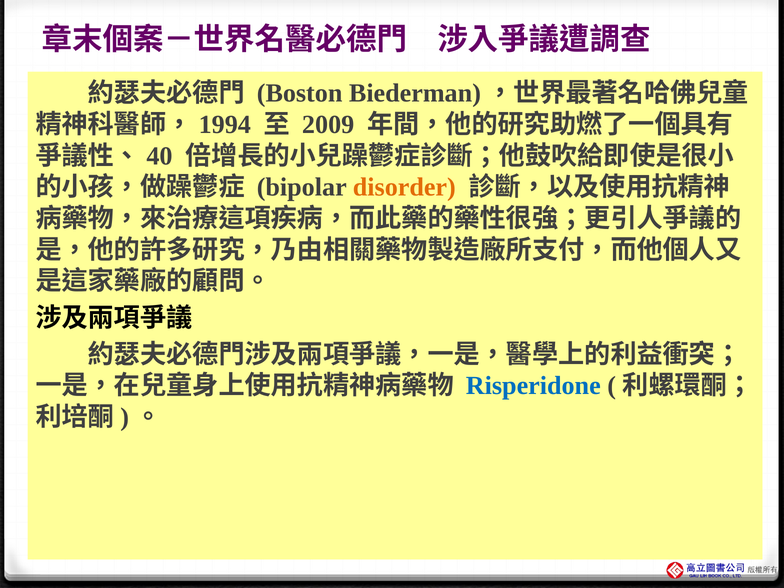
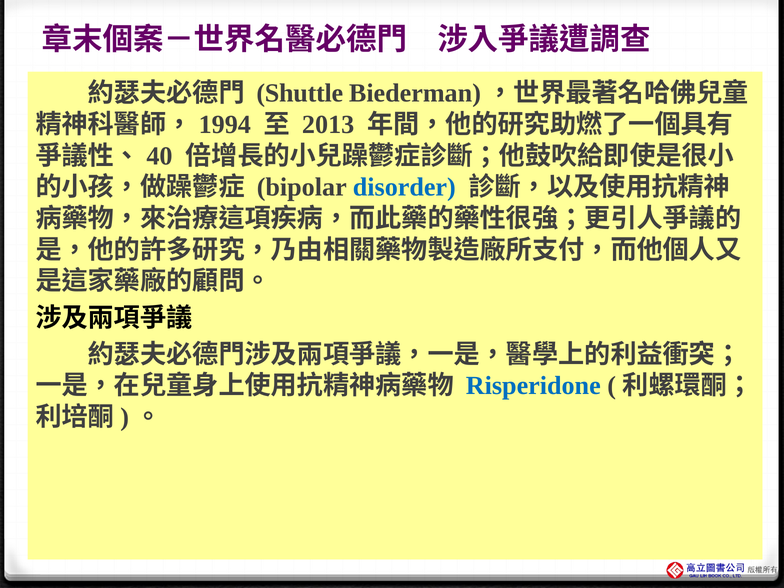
Boston: Boston -> Shuttle
2009: 2009 -> 2013
disorder colour: orange -> blue
